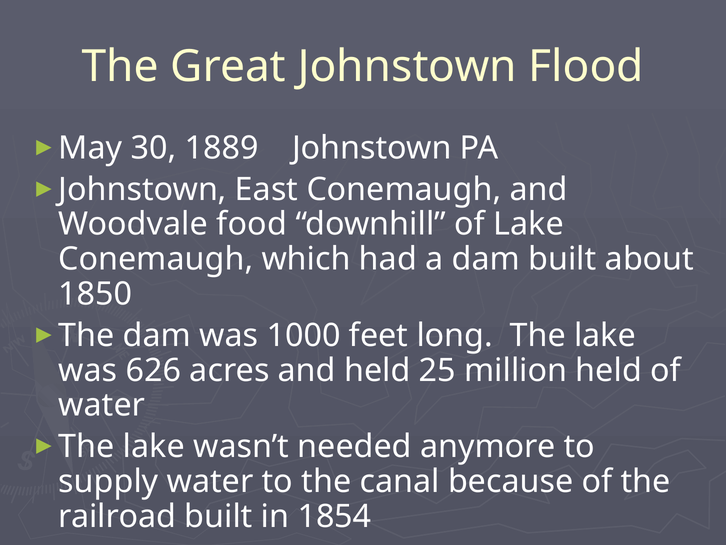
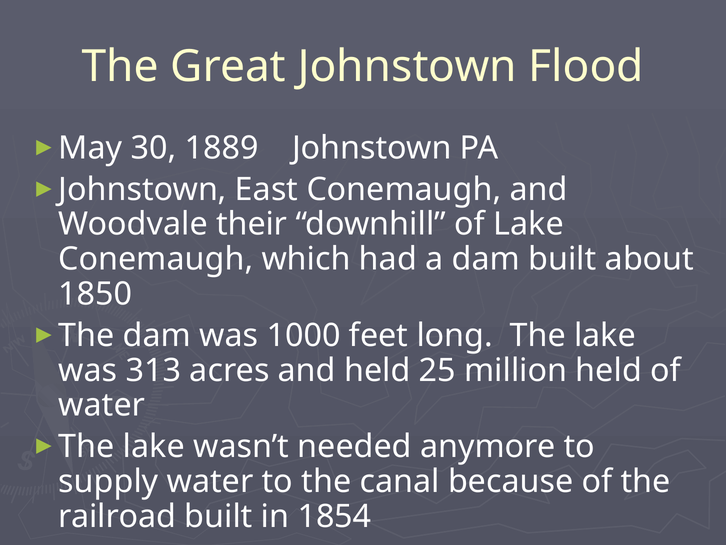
food: food -> their
626: 626 -> 313
